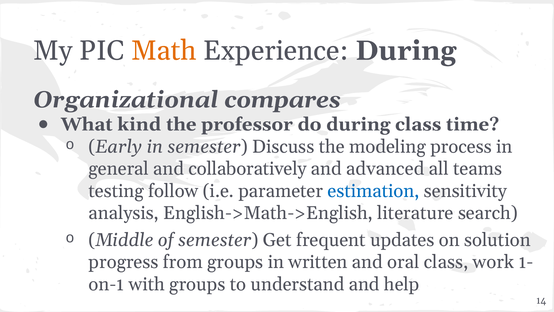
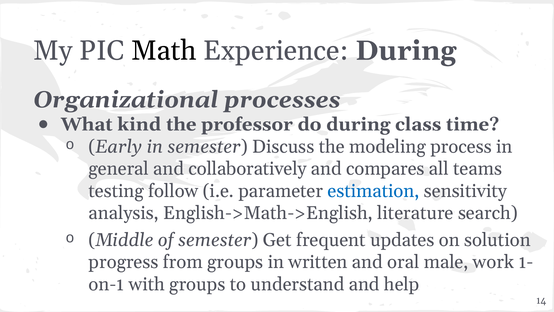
Math colour: orange -> black
compares: compares -> processes
advanced: advanced -> compares
oral class: class -> male
